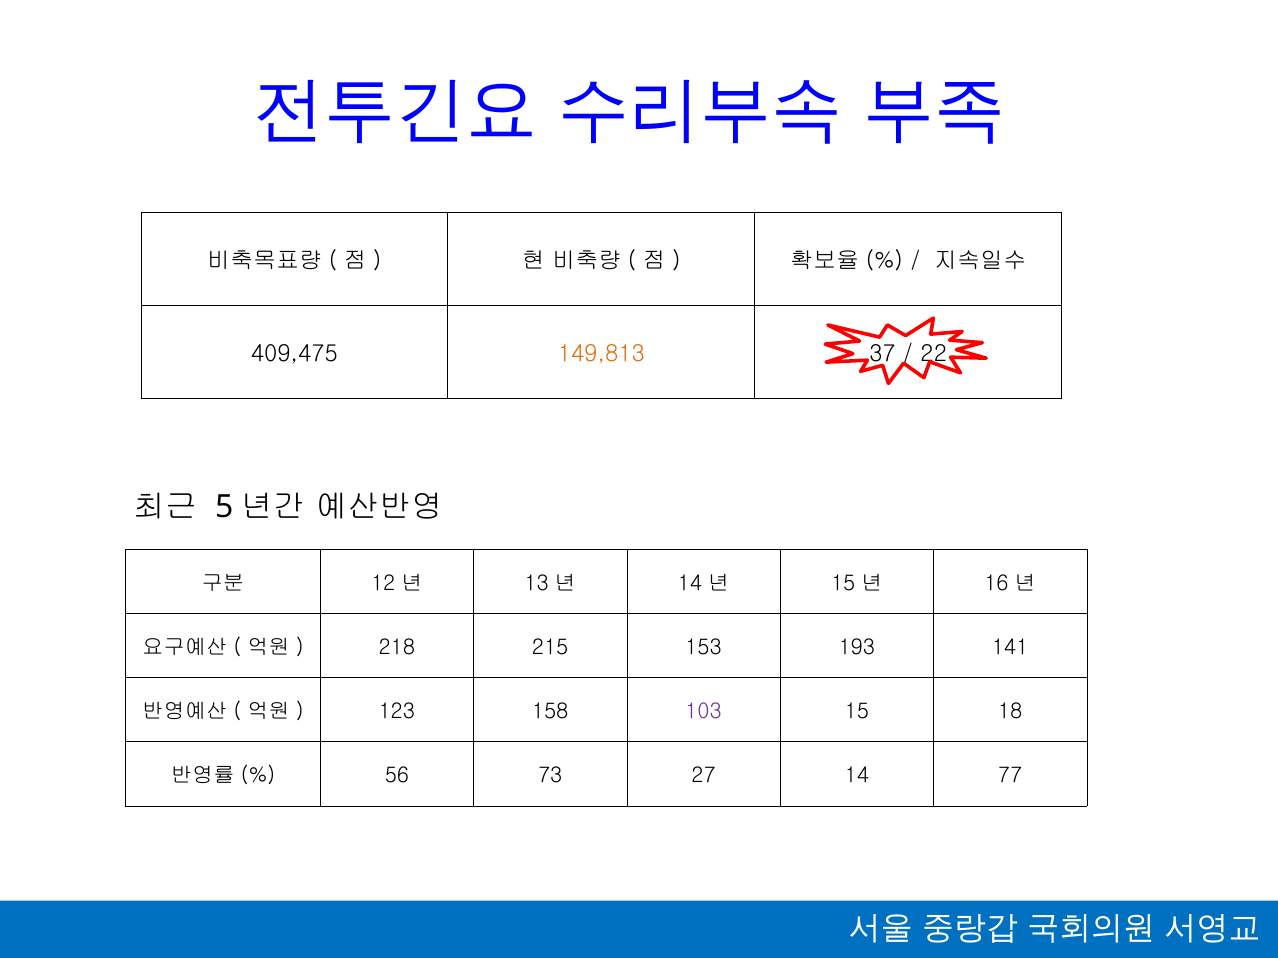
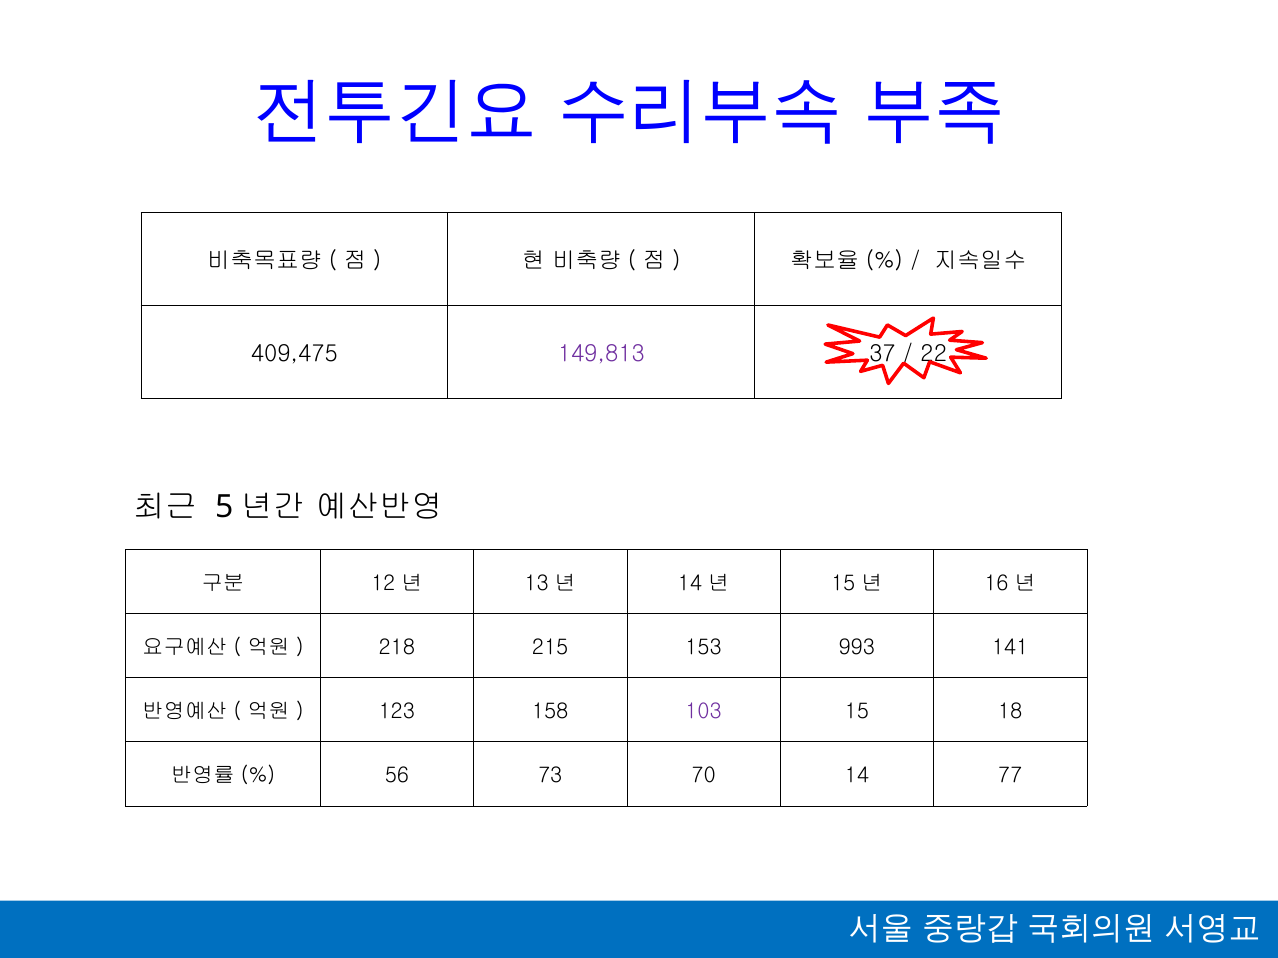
149,813 colour: orange -> purple
193: 193 -> 993
27: 27 -> 70
